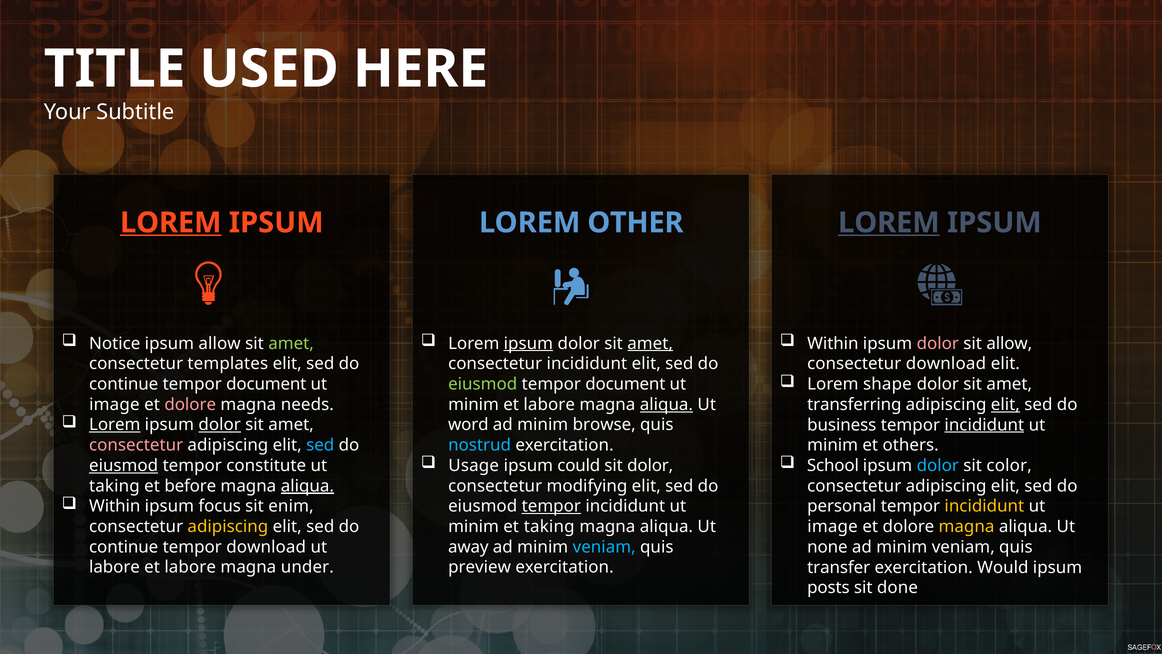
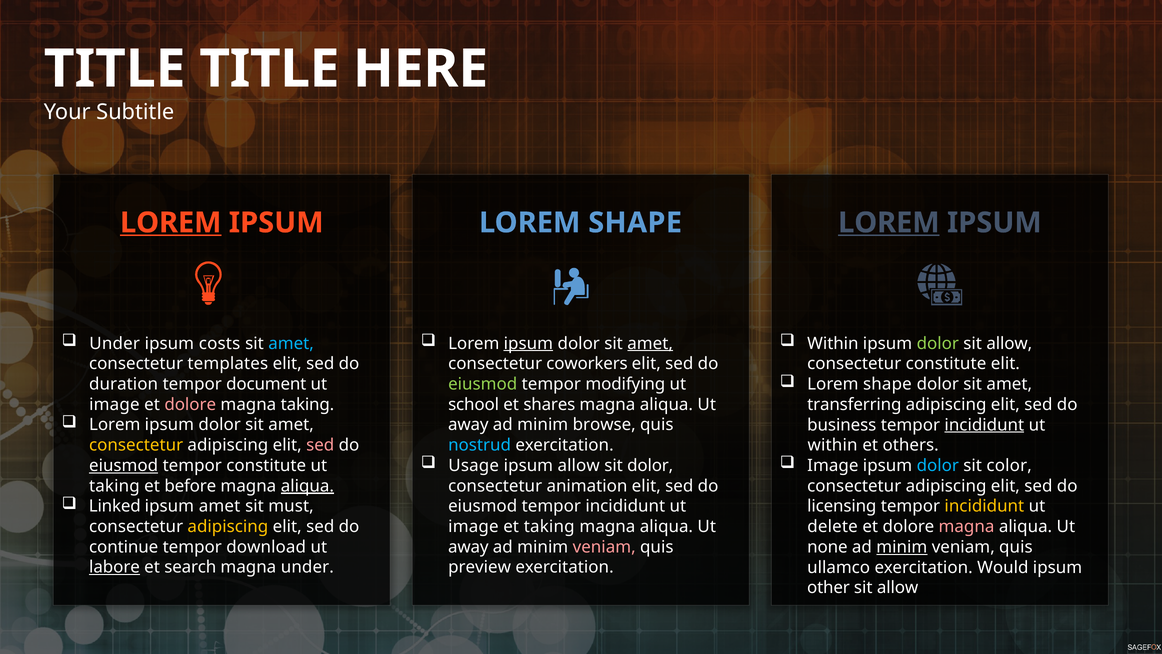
USED at (269, 69): USED -> TITLE
OTHER at (635, 223): OTHER -> SHAPE
Notice at (115, 343): Notice -> Under
ipsum allow: allow -> costs
amet at (291, 343) colour: light green -> light blue
dolor at (938, 343) colour: pink -> light green
consectetur incididunt: incididunt -> coworkers
consectetur download: download -> constitute
continue at (124, 384): continue -> duration
document at (625, 384): document -> modifying
magna needs: needs -> taking
minim at (474, 404): minim -> school
labore at (549, 404): labore -> shares
aliqua at (666, 404) underline: present -> none
elit at (1005, 404) underline: present -> none
Lorem at (115, 425) underline: present -> none
dolor at (220, 425) underline: present -> none
word at (468, 425): word -> away
consectetur at (136, 445) colour: pink -> yellow
sed at (320, 445) colour: light blue -> pink
minim at (833, 445): minim -> within
ipsum could: could -> allow
School at (833, 465): School -> Image
modifying: modifying -> animation
Within at (115, 506): Within -> Linked
ipsum focus: focus -> amet
enim: enim -> must
tempor at (551, 506) underline: present -> none
personal: personal -> licensing
minim at (474, 526): minim -> image
image at (833, 526): image -> delete
magna at (966, 526) colour: yellow -> pink
veniam at (604, 547) colour: light blue -> pink
minim at (902, 547) underline: none -> present
labore at (114, 567) underline: none -> present
labore at (190, 567): labore -> search
transfer: transfer -> ullamco
posts: posts -> other
done at (897, 587): done -> allow
